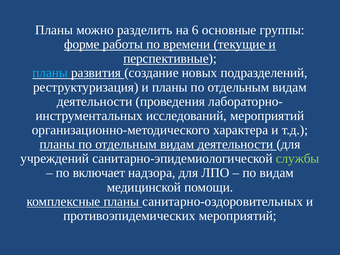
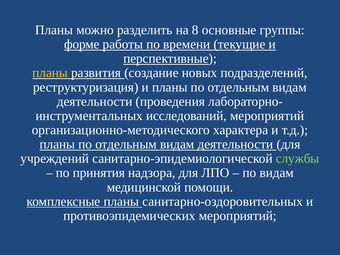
6: 6 -> 8
планы at (50, 73) colour: light blue -> yellow
включает: включает -> принятия
